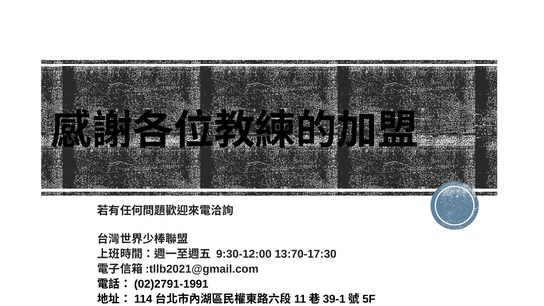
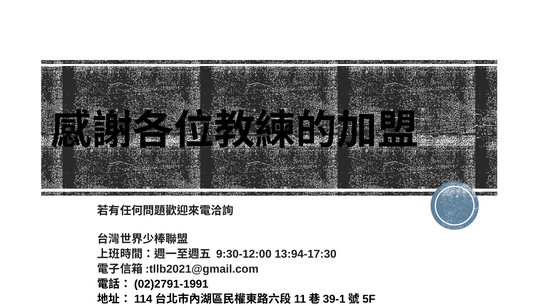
13:70-17:30: 13:70-17:30 -> 13:94-17:30
